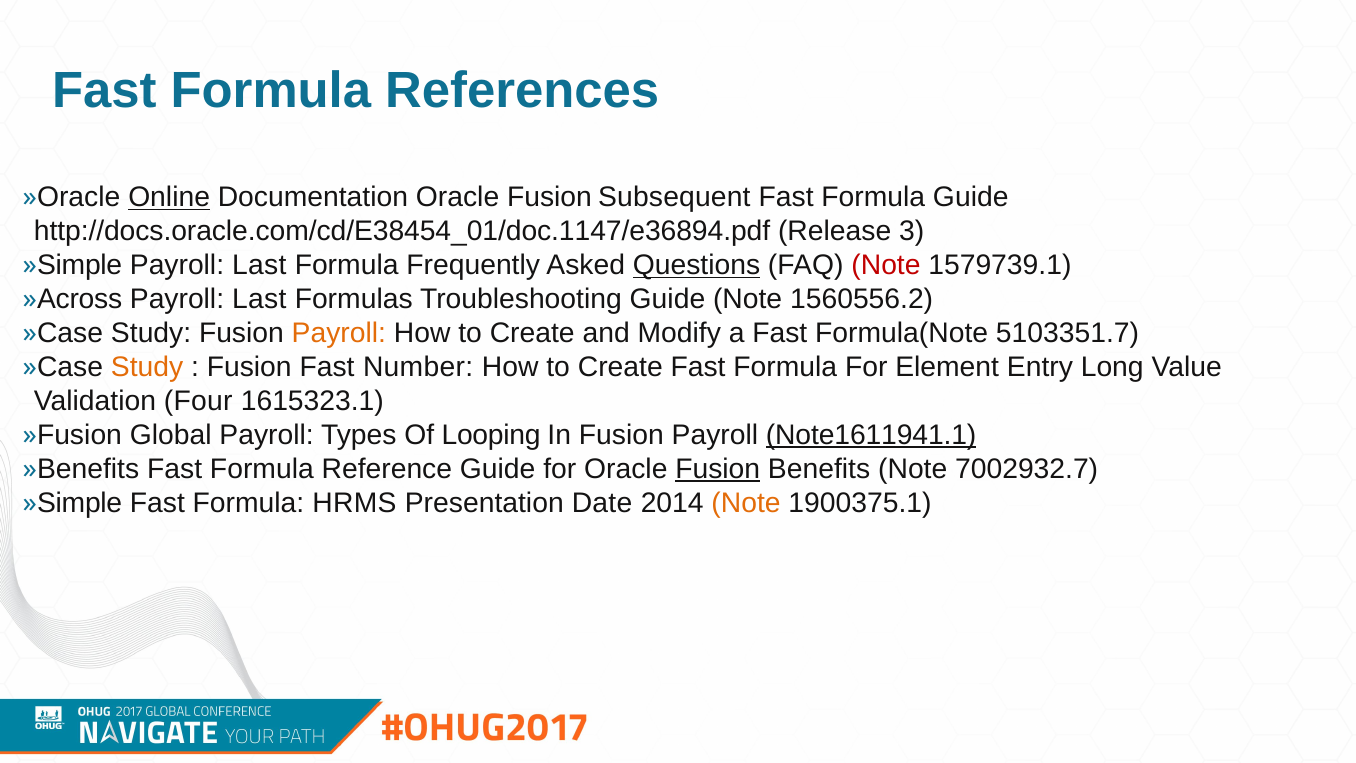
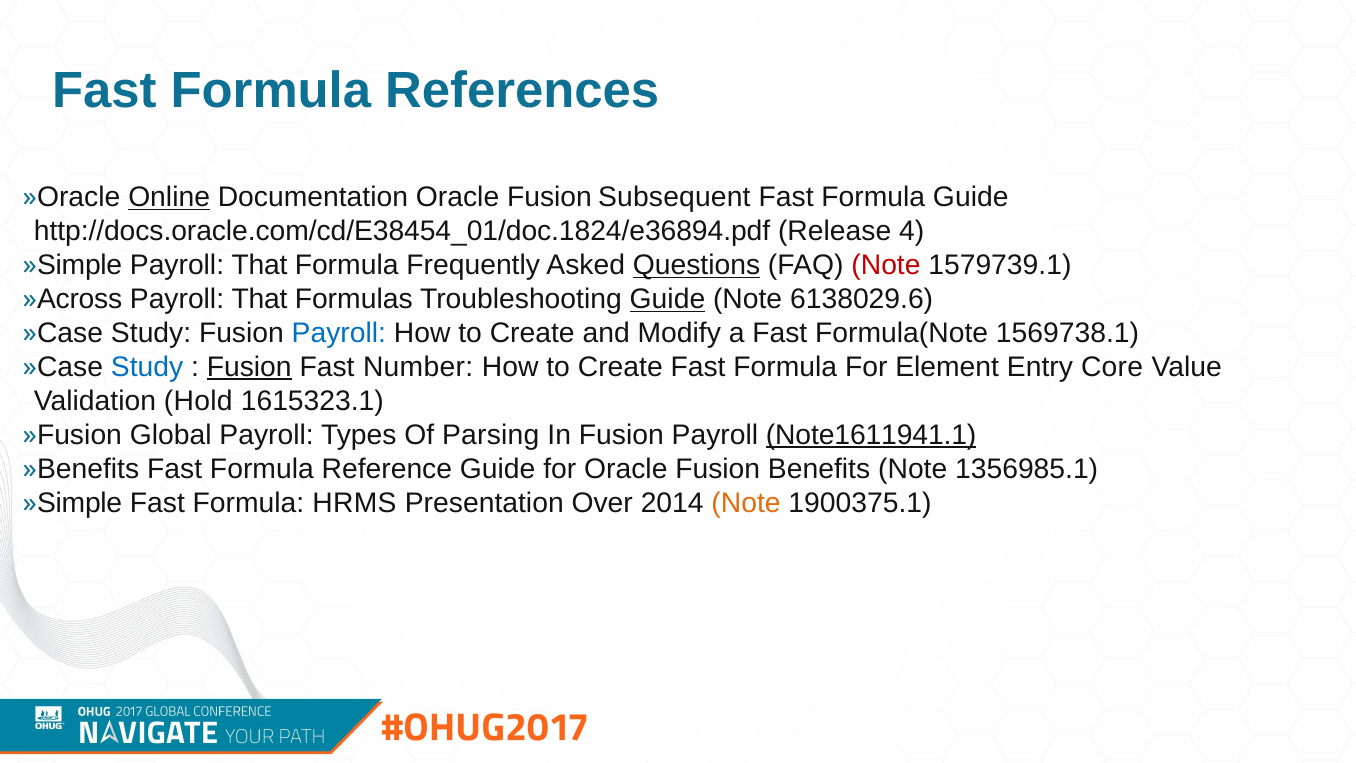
http://docs.oracle.com/cd/E38454_01/doc.1147/e36894.pdf: http://docs.oracle.com/cd/E38454_01/doc.1147/e36894.pdf -> http://docs.oracle.com/cd/E38454_01/doc.1824/e36894.pdf
3: 3 -> 4
Last at (259, 265): Last -> That
Last at (259, 299): Last -> That
Guide at (667, 299) underline: none -> present
1560556.2: 1560556.2 -> 6138029.6
Payroll at (339, 333) colour: orange -> blue
5103351.7: 5103351.7 -> 1569738.1
Study at (147, 367) colour: orange -> blue
Fusion at (249, 367) underline: none -> present
Long: Long -> Core
Four: Four -> Hold
Looping: Looping -> Parsing
Fusion at (718, 469) underline: present -> none
7002932.7: 7002932.7 -> 1356985.1
Date: Date -> Over
